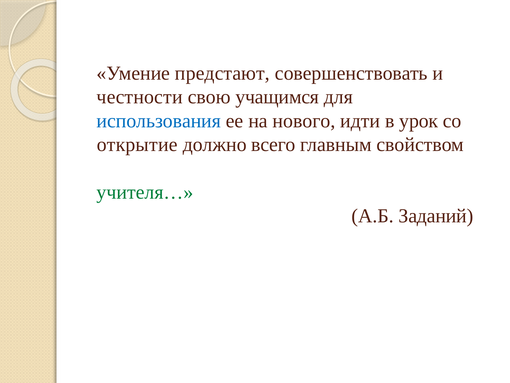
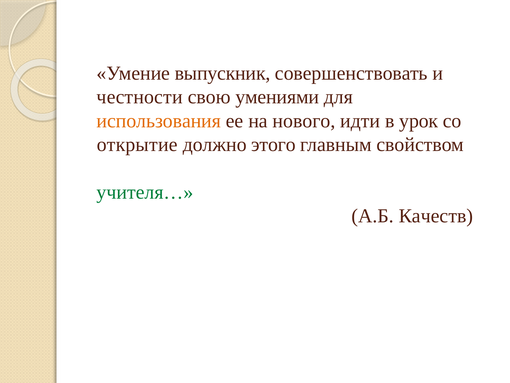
предстают: предстают -> выпускник
учащимся: учащимся -> умениями
использования colour: blue -> orange
всего: всего -> этого
Заданий: Заданий -> Качеств
